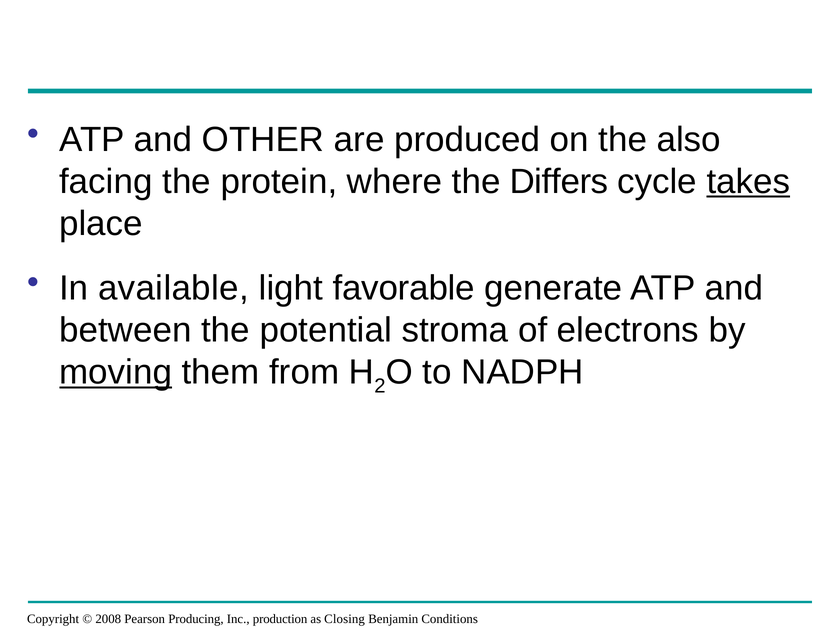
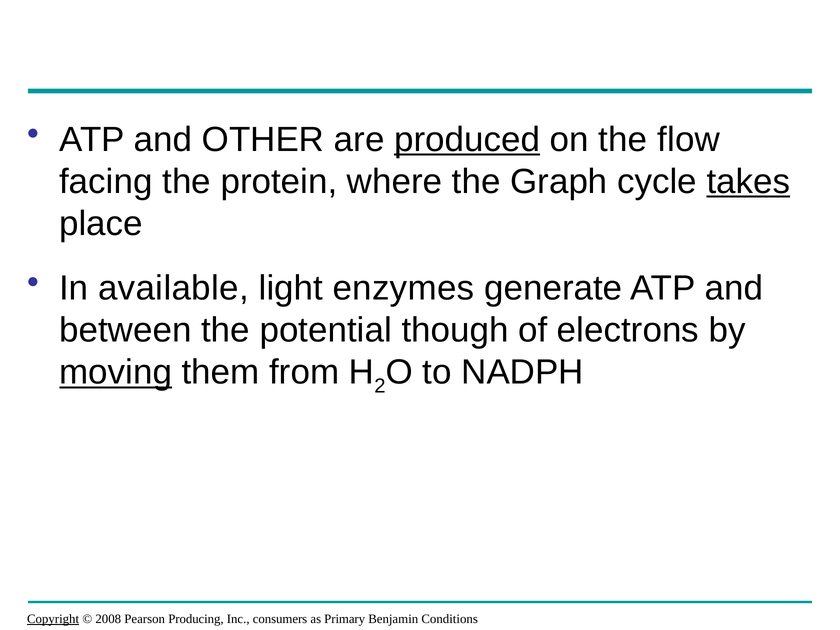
produced underline: none -> present
also: also -> flow
Differs: Differs -> Graph
favorable: favorable -> enzymes
stroma: stroma -> though
Copyright underline: none -> present
production: production -> consumers
Closing: Closing -> Primary
